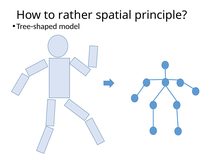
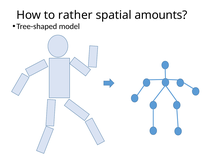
principle: principle -> amounts
